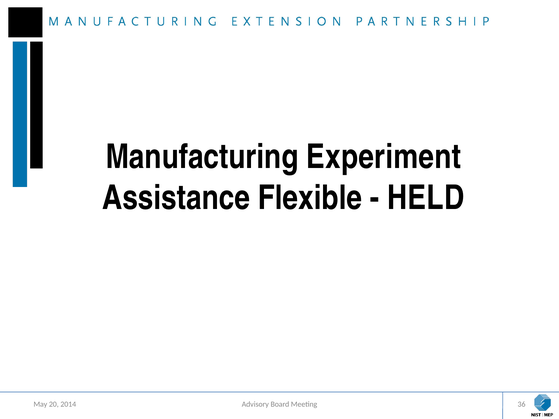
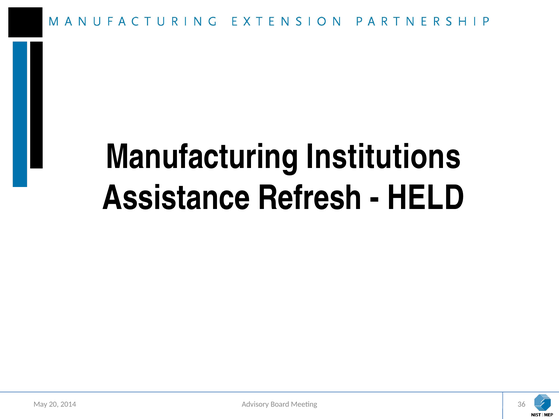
Experiment: Experiment -> Institutions
Flexible: Flexible -> Refresh
